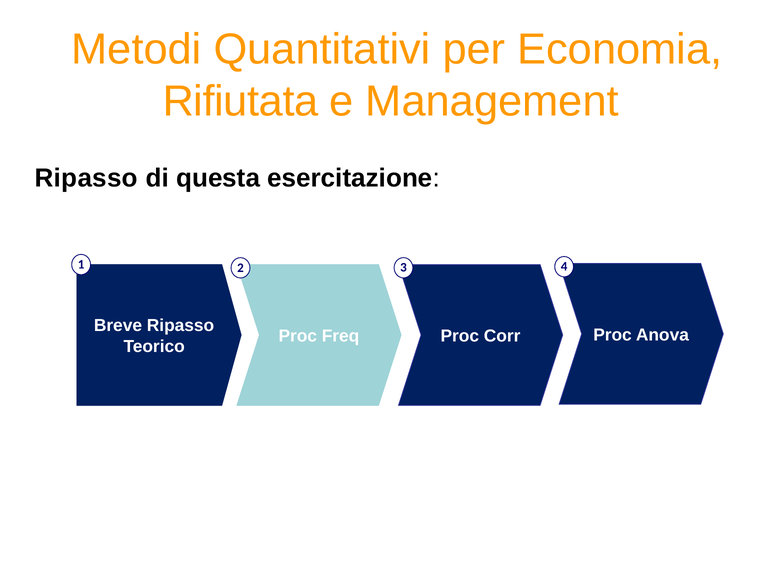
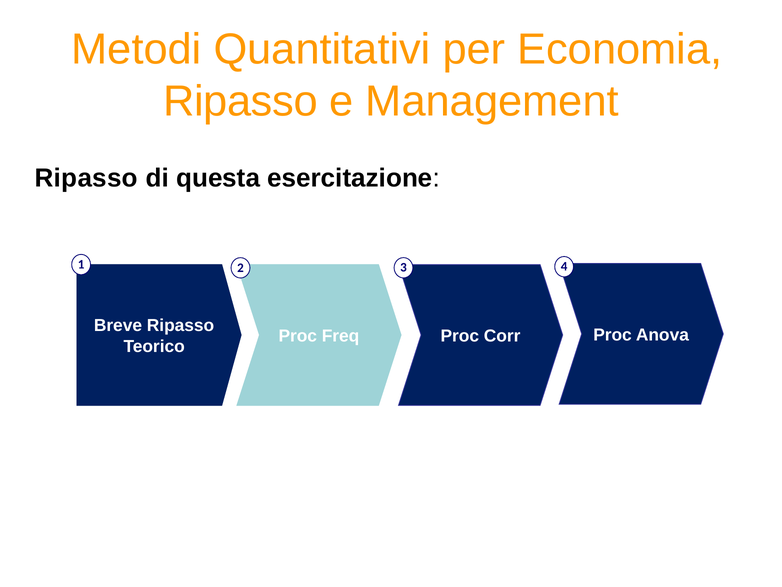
Rifiutata at (240, 101): Rifiutata -> Ripasso
